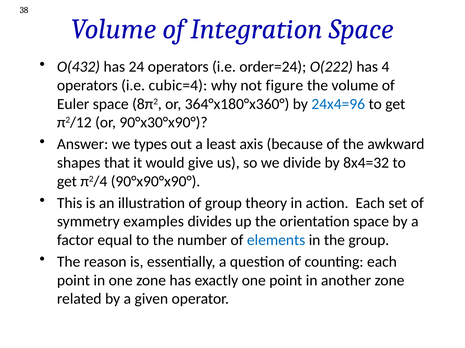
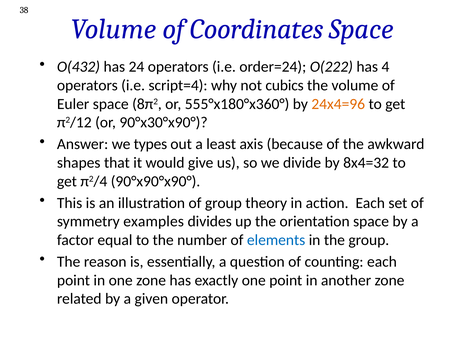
Integration: Integration -> Coordinates
cubic=4: cubic=4 -> script=4
figure: figure -> cubics
364°x180°x360°: 364°x180°x360° -> 555°x180°x360°
24x4=96 colour: blue -> orange
